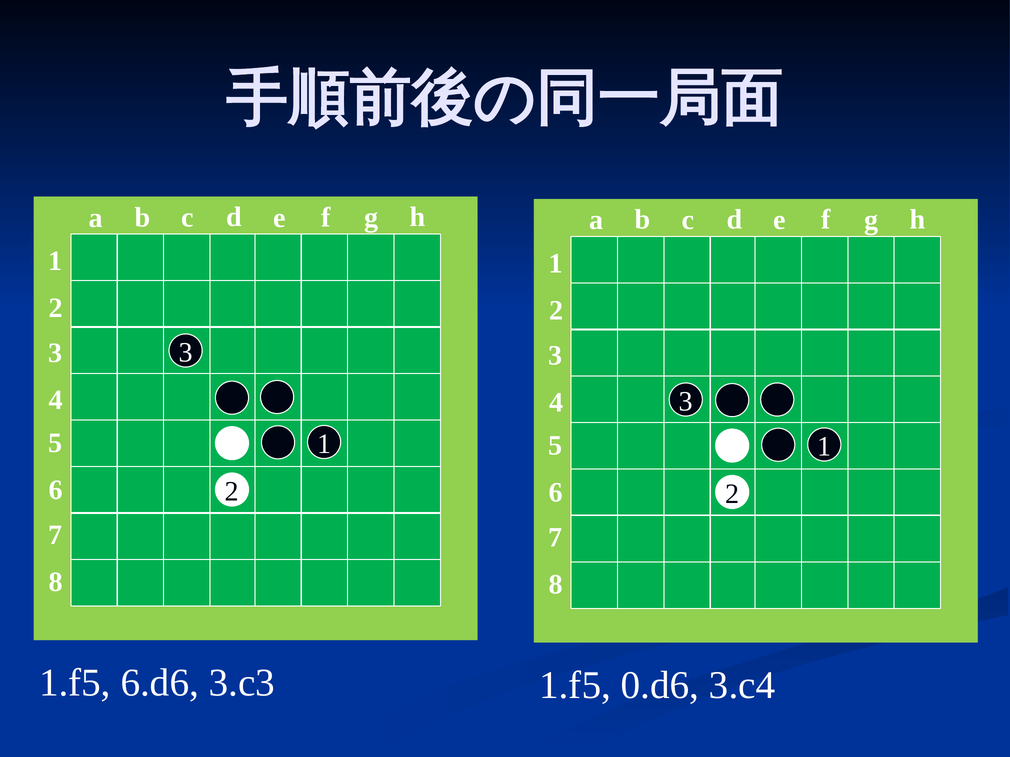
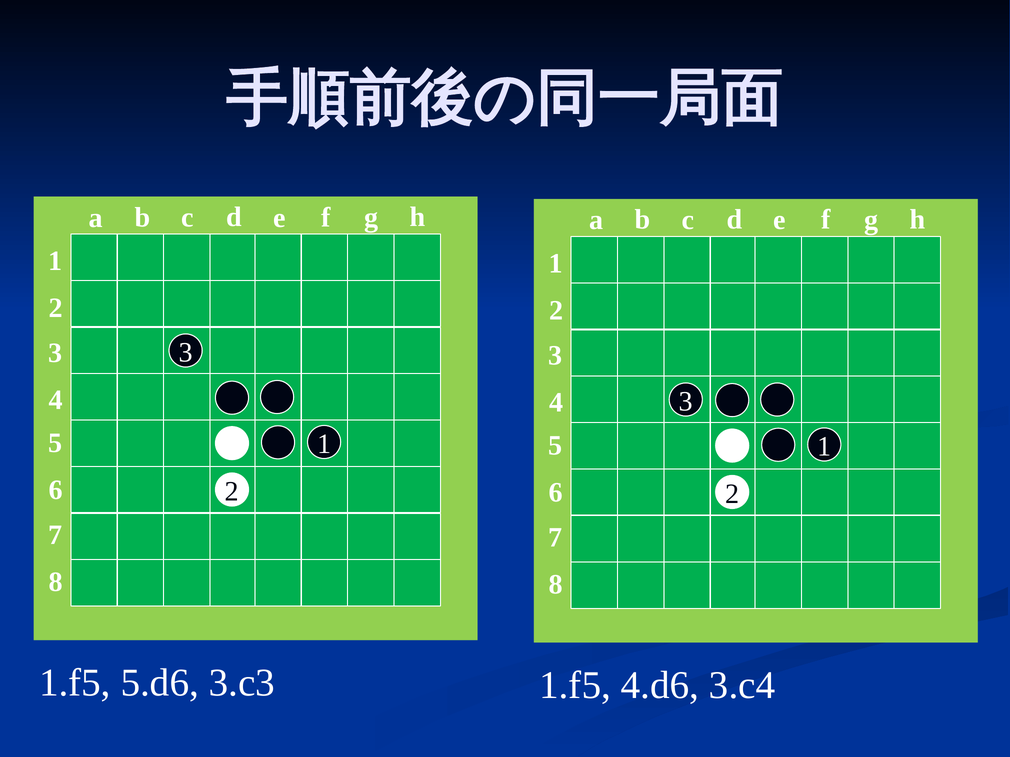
6.d6: 6.d6 -> 5.d6
0.d6: 0.d6 -> 4.d6
